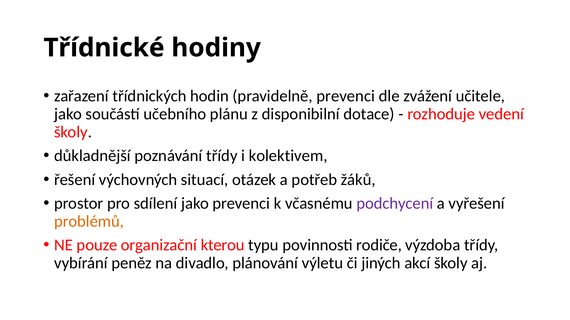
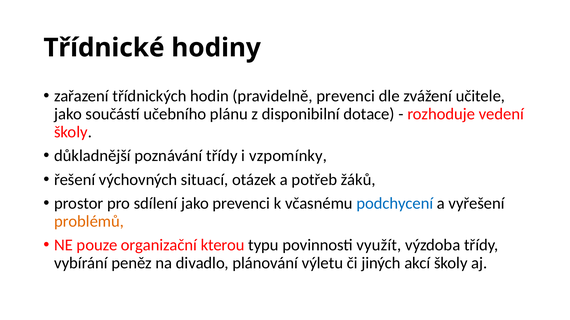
kolektivem: kolektivem -> vzpomínky
podchycení colour: purple -> blue
rodiče: rodiče -> využít
